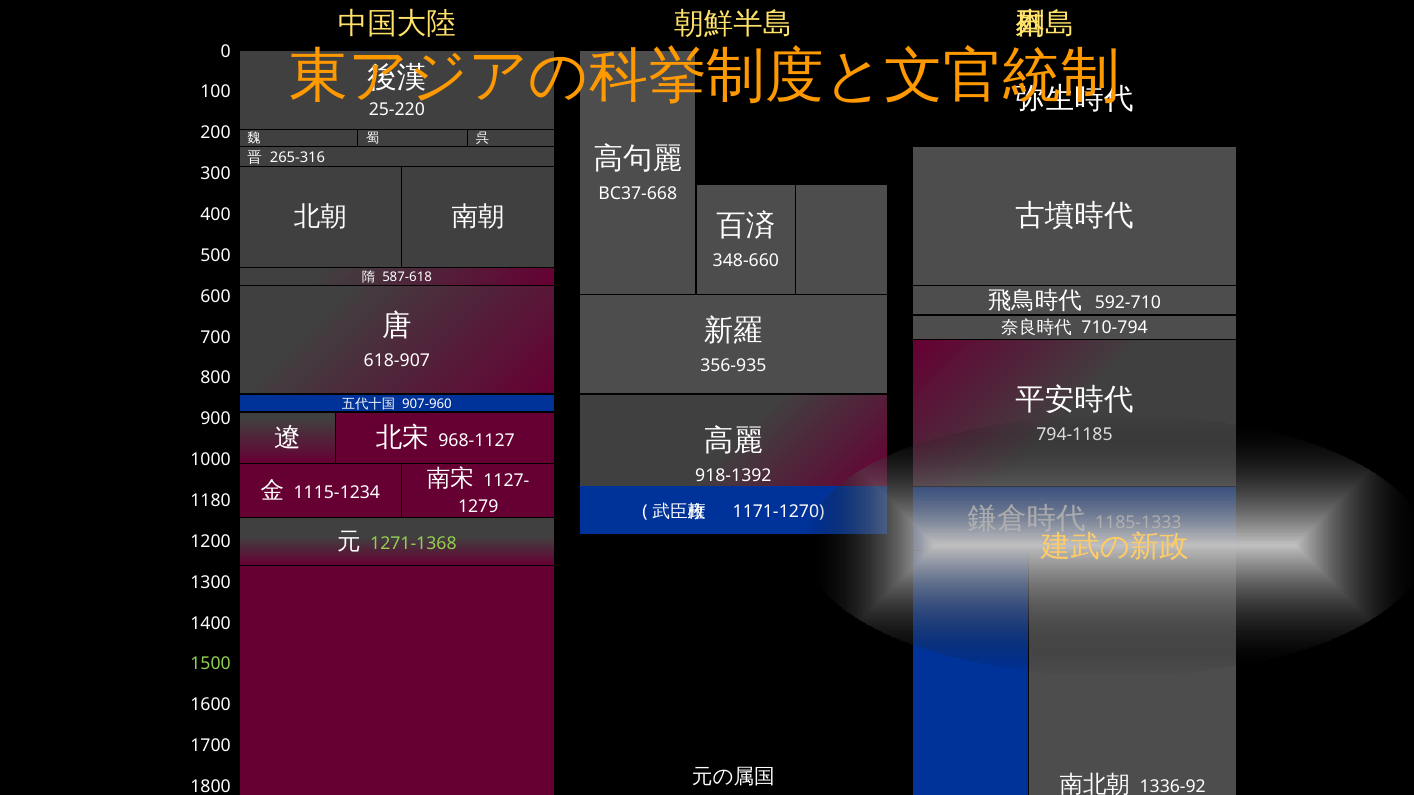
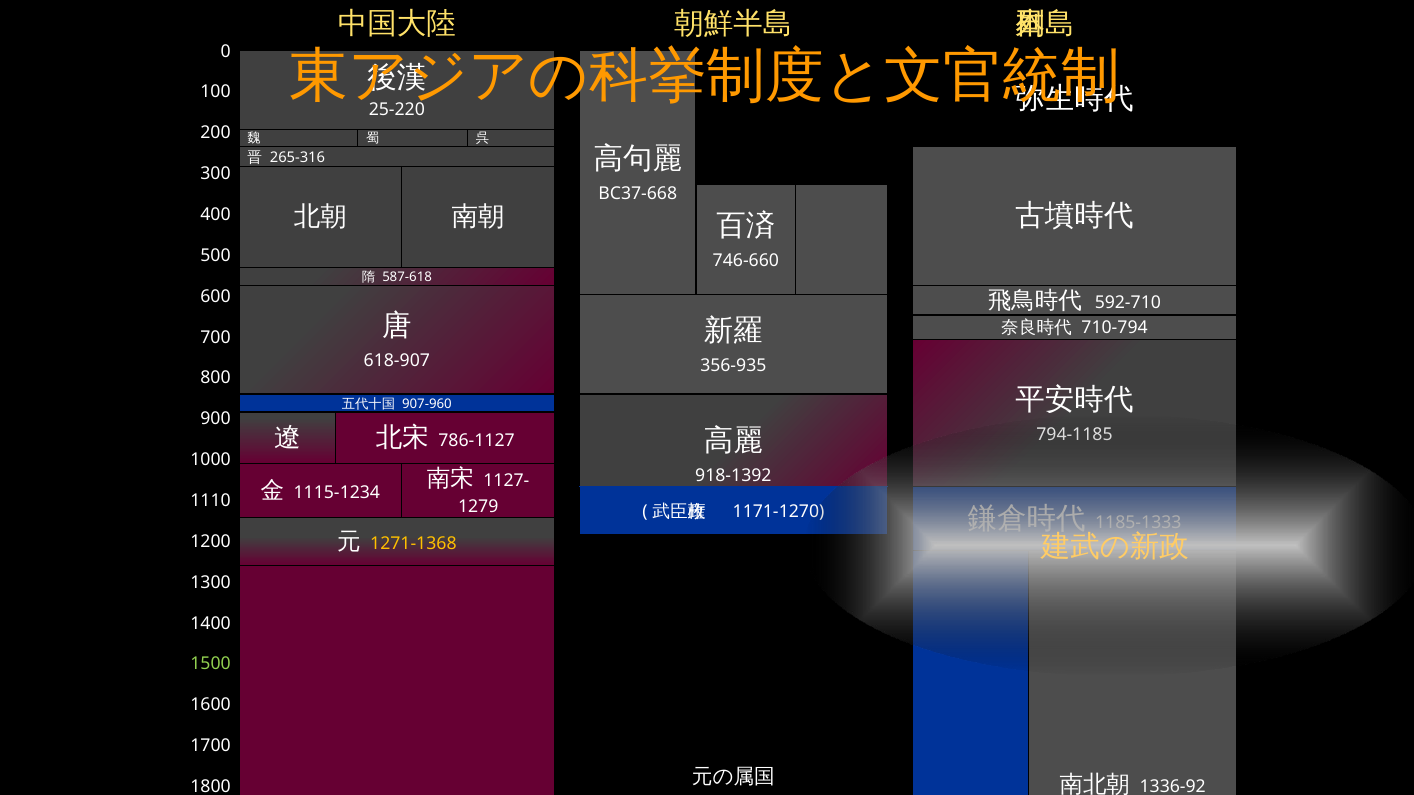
348-660: 348-660 -> 746-660
968-1127: 968-1127 -> 786-1127
1180: 1180 -> 1110
1271-1368 colour: light green -> yellow
